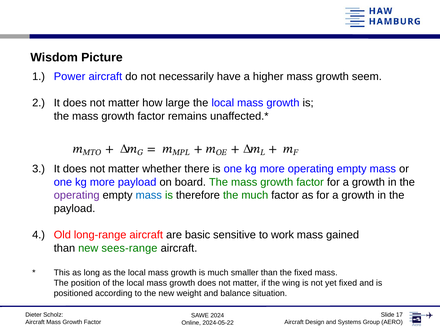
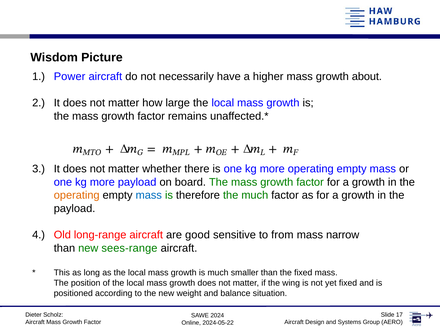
seem: seem -> about
operating at (77, 195) colour: purple -> orange
basic: basic -> good
work: work -> from
gained: gained -> narrow
